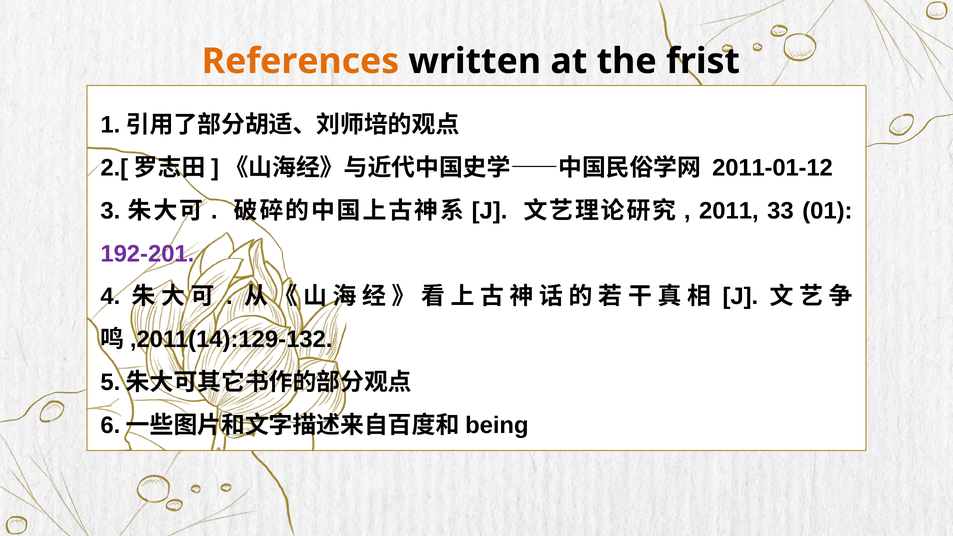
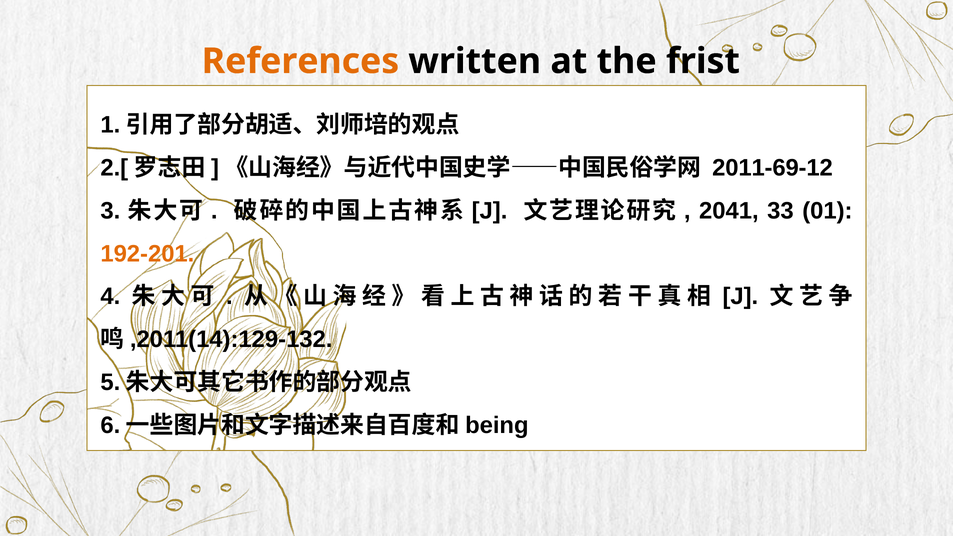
2011-01-12: 2011-01-12 -> 2011-69-12
2011: 2011 -> 2041
192-201 colour: purple -> orange
